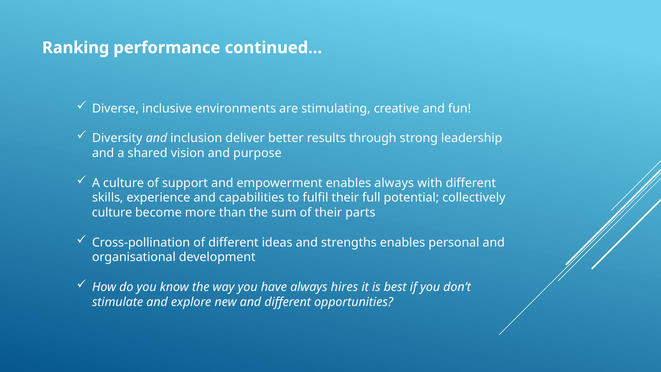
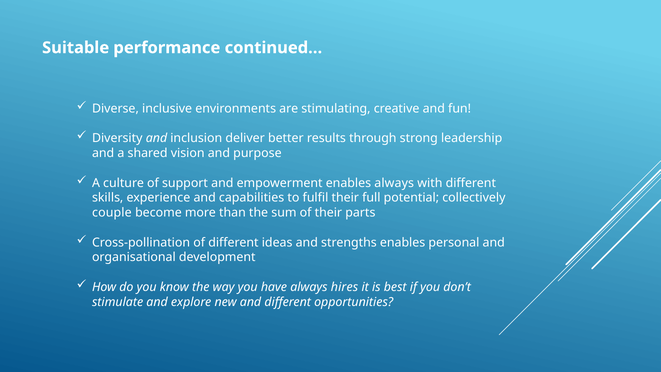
Ranking: Ranking -> Suitable
culture at (112, 213): culture -> couple
